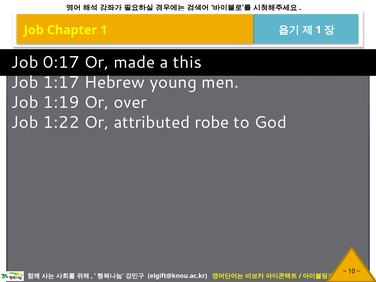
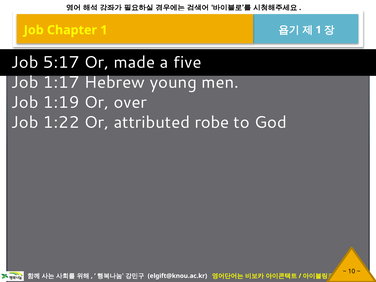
0:17: 0:17 -> 5:17
this: this -> five
